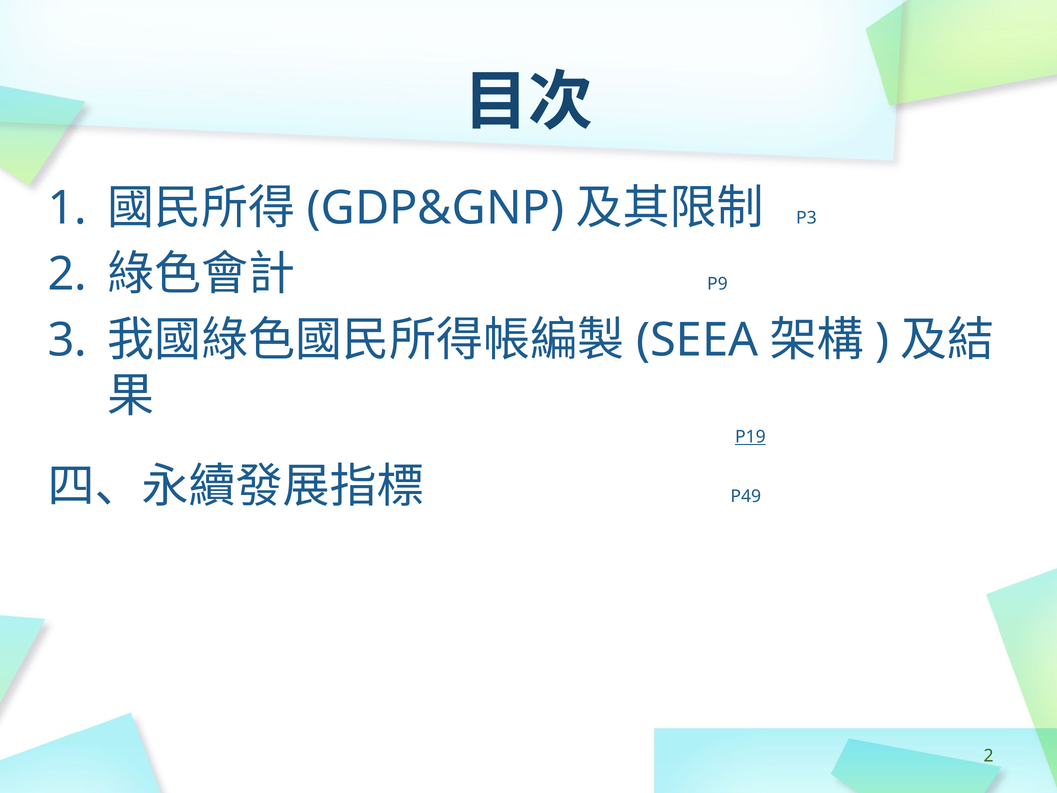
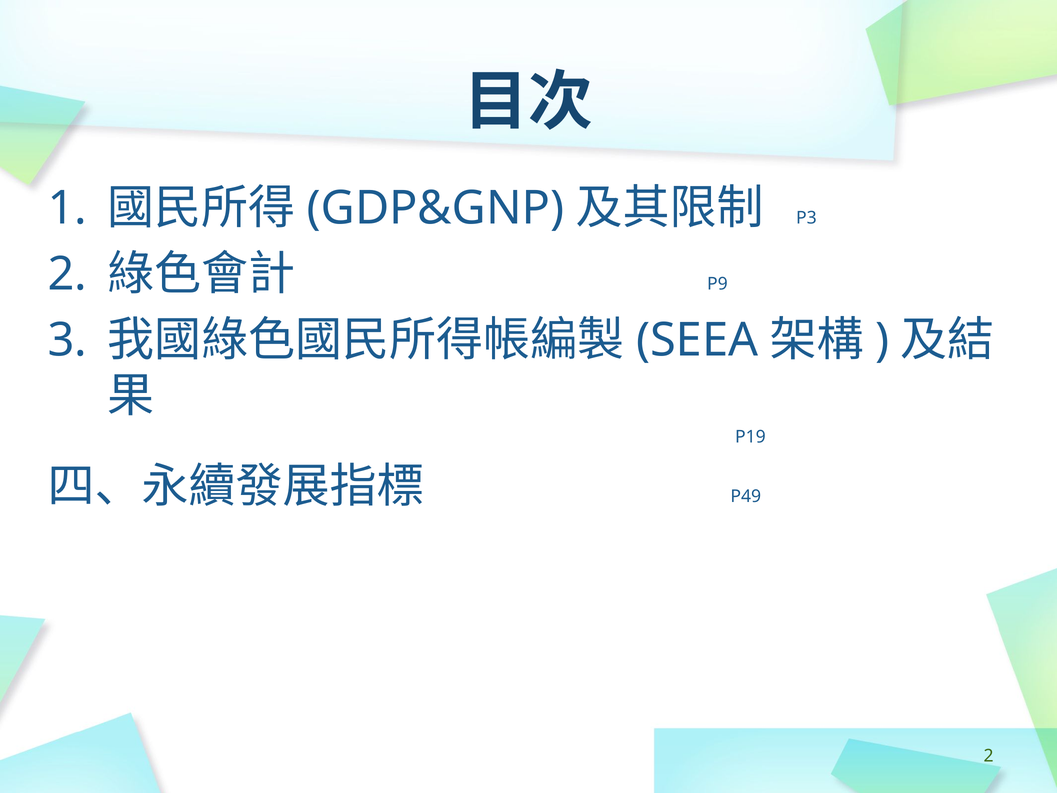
P19 underline: present -> none
